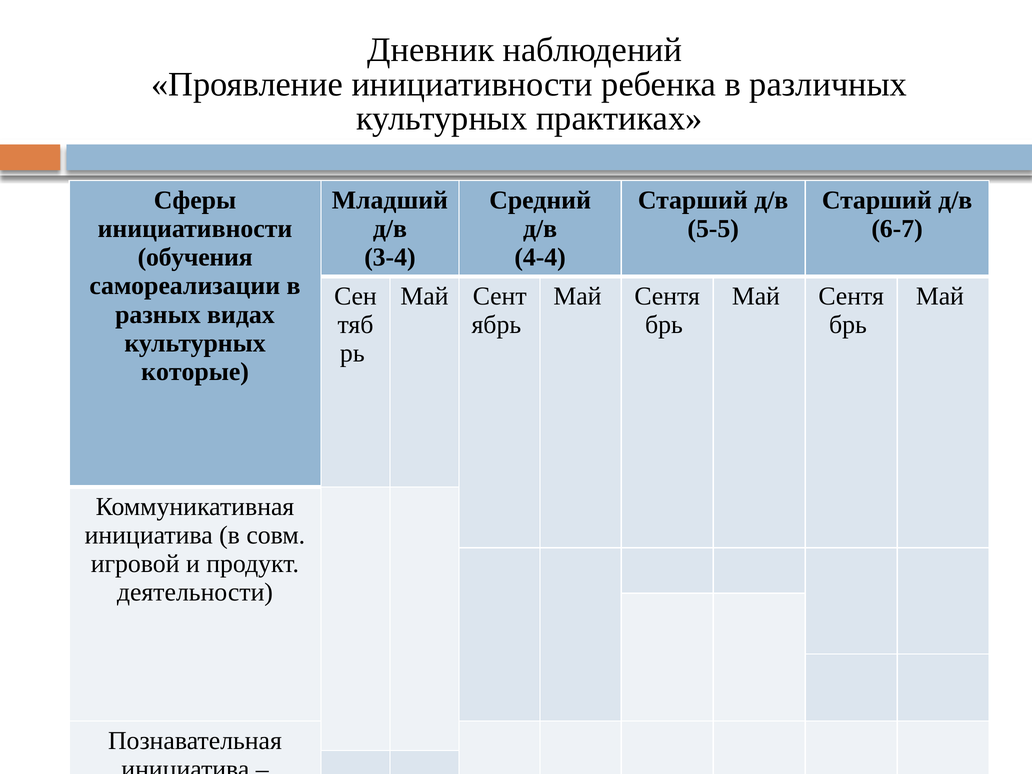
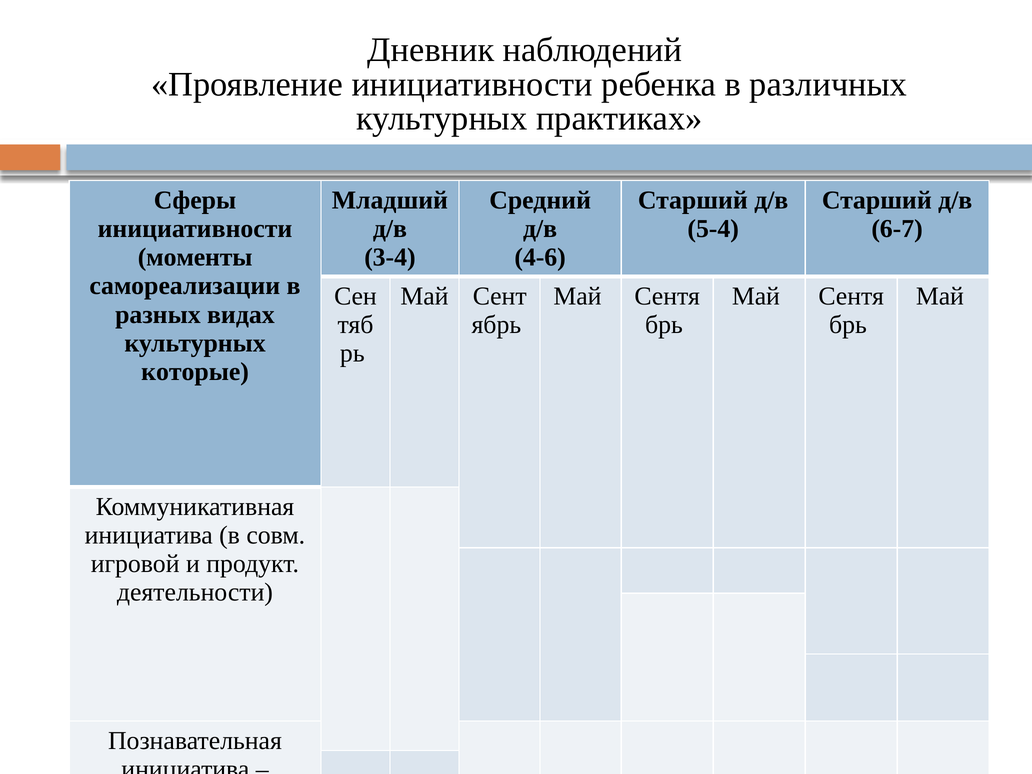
5-5: 5-5 -> 5-4
обучения: обучения -> моменты
4-4: 4-4 -> 4-6
